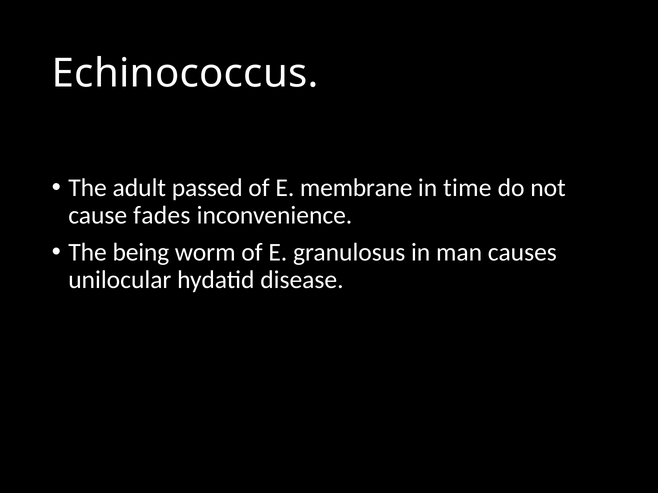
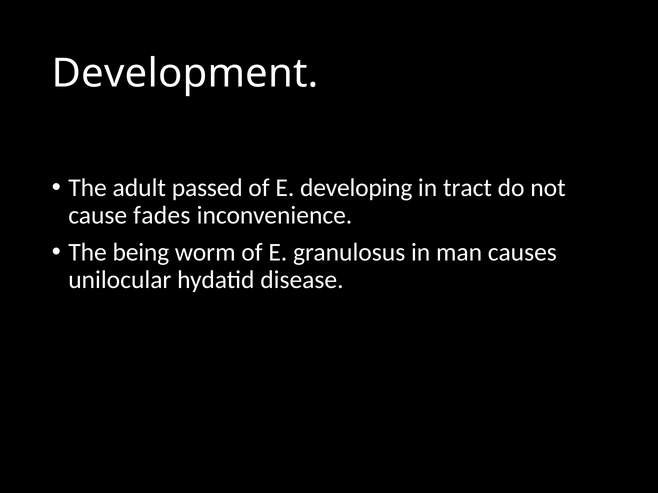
Echinococcus: Echinococcus -> Development
membrane: membrane -> developing
time: time -> tract
